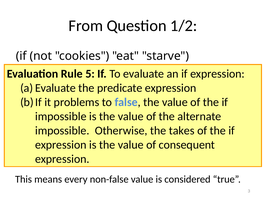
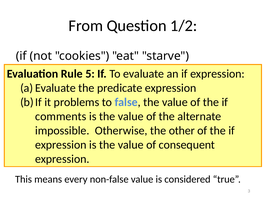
impossible at (61, 116): impossible -> comments
takes: takes -> other
